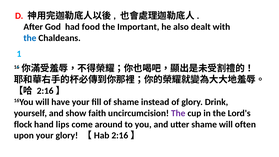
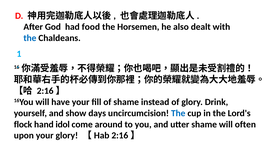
Important: Important -> Horsemen
faith: faith -> days
The at (178, 113) colour: purple -> blue
lips: lips -> idol
